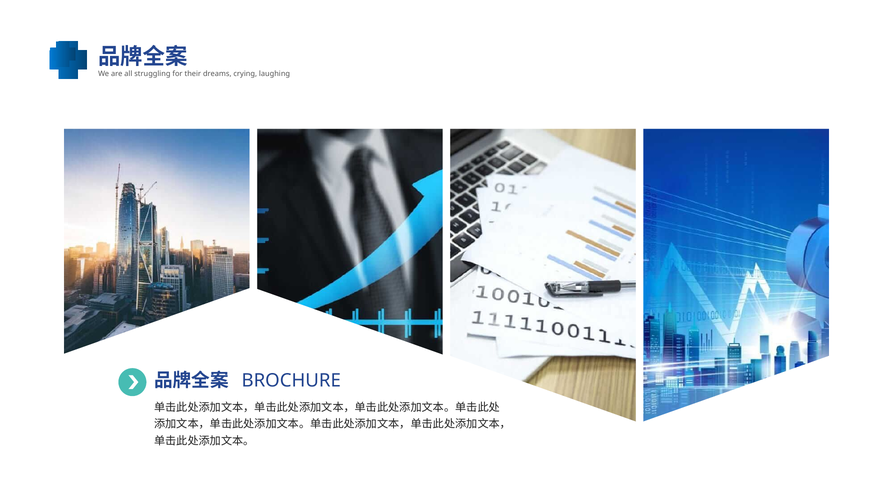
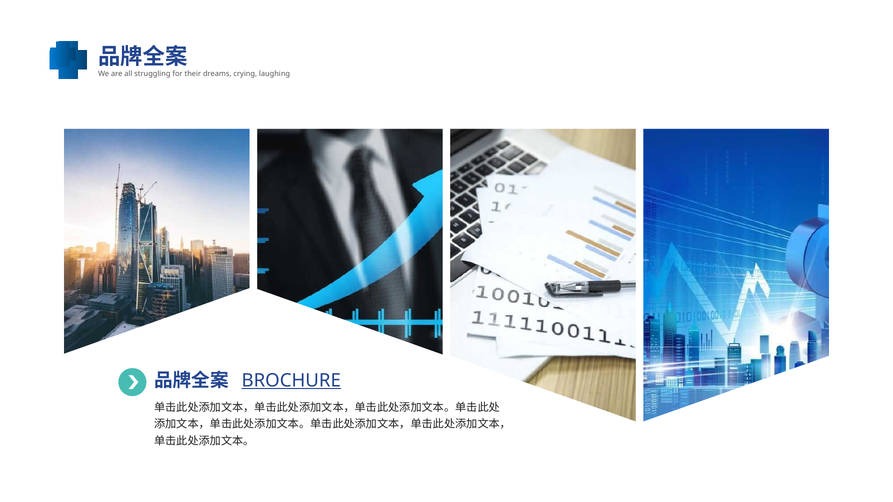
BROCHURE underline: none -> present
